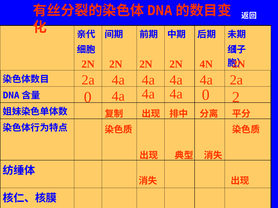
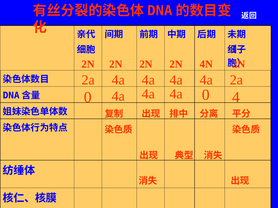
2: 2 -> 4
